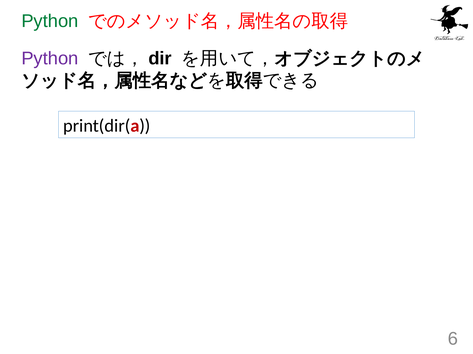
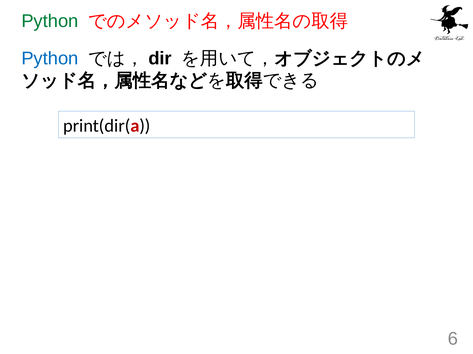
Python at (50, 58) colour: purple -> blue
